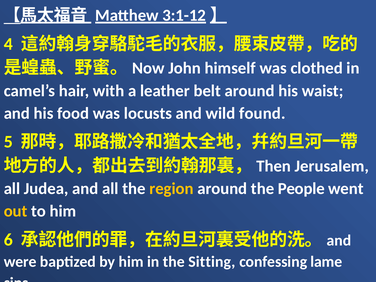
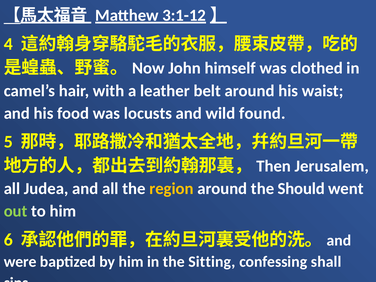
People: People -> Should
out colour: yellow -> light green
lame: lame -> shall
